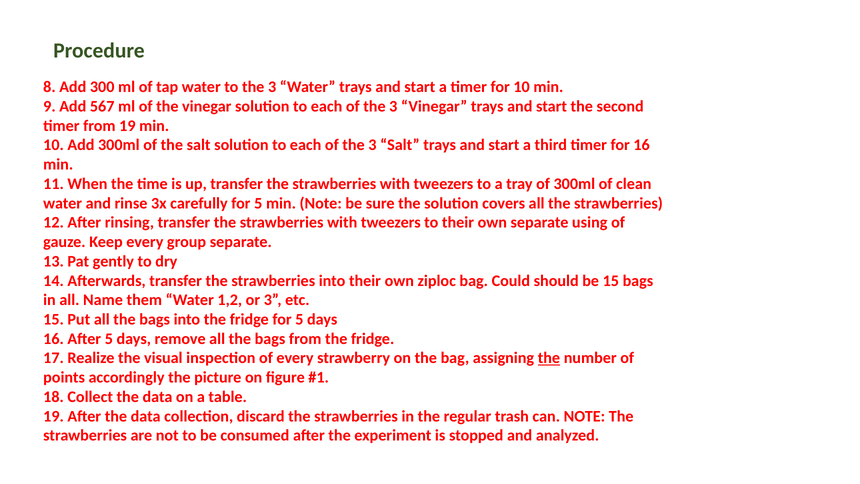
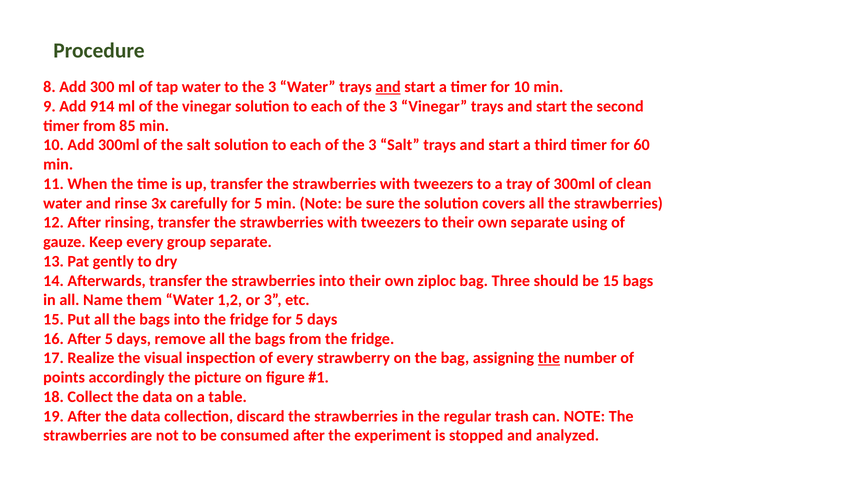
and at (388, 87) underline: none -> present
567: 567 -> 914
from 19: 19 -> 85
for 16: 16 -> 60
Could: Could -> Three
